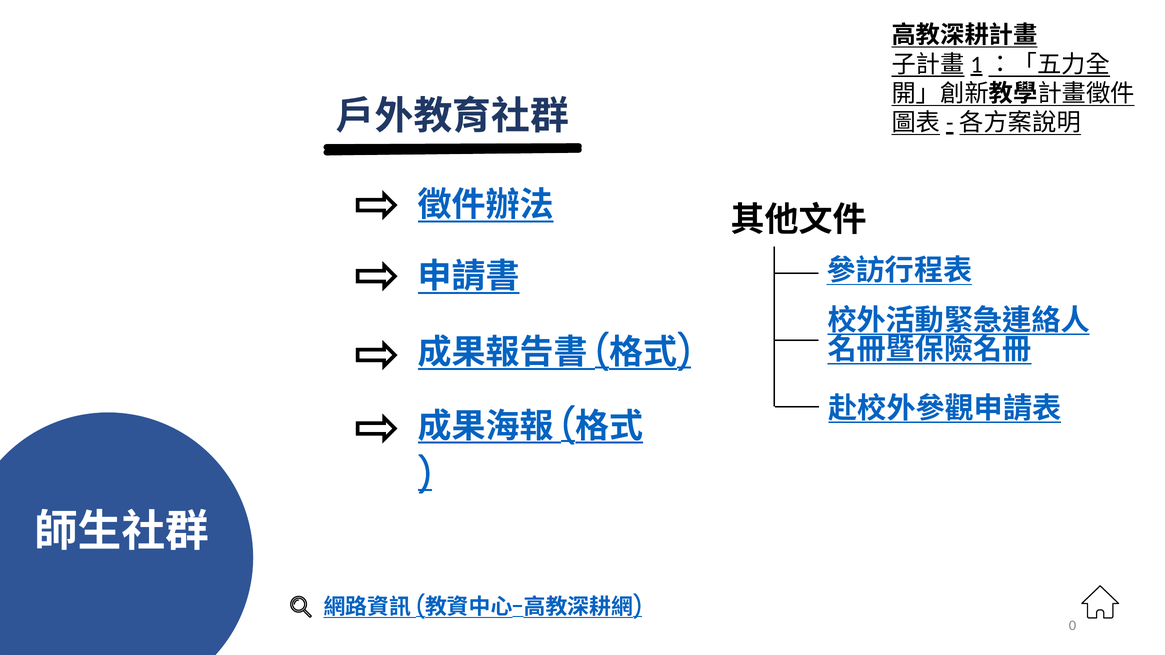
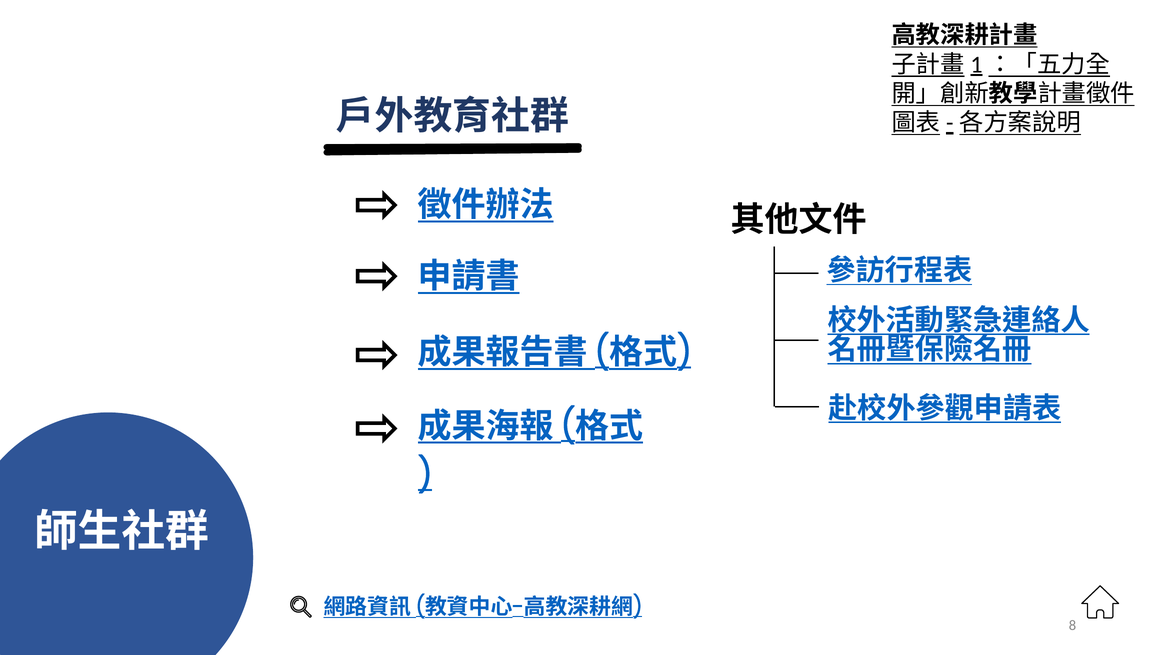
0: 0 -> 8
